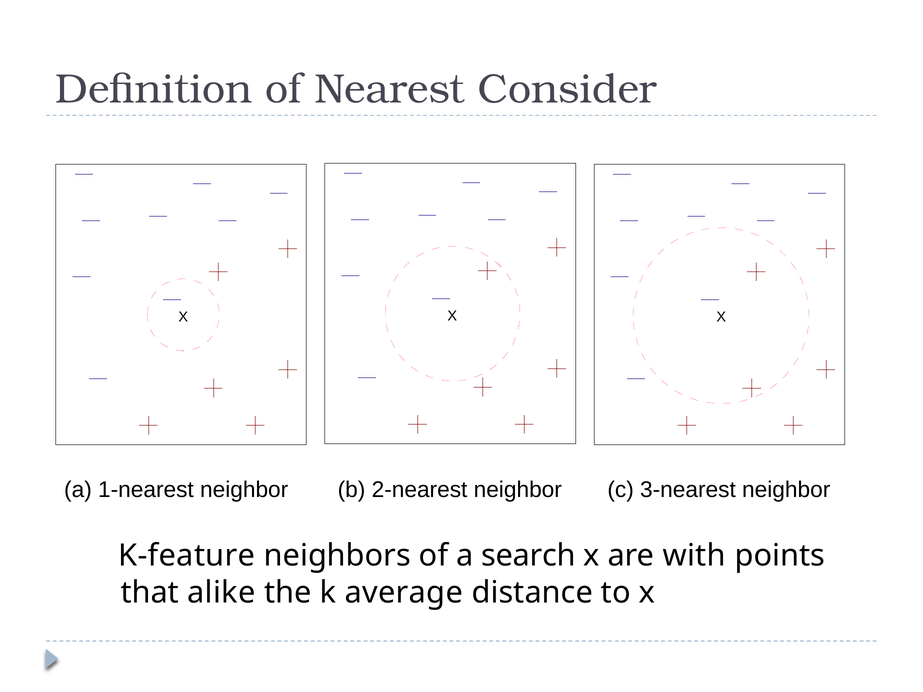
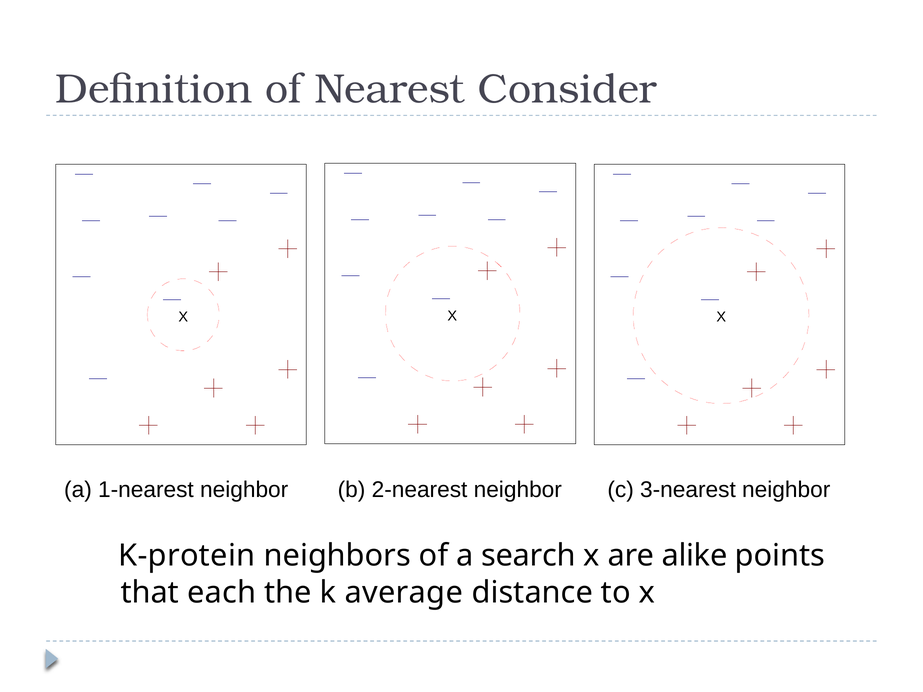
K-feature: K-feature -> K-protein
with: with -> alike
alike: alike -> each
